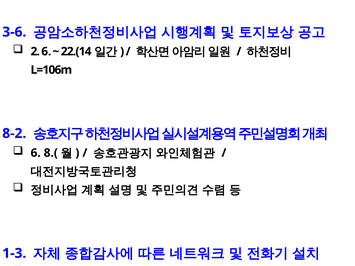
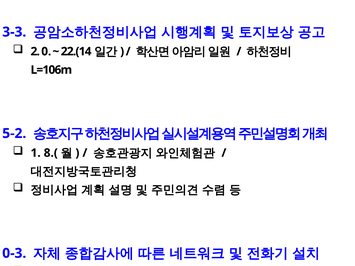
3-6: 3-6 -> 3-3
2 6: 6 -> 0
8-2: 8-2 -> 5-2
6 at (36, 153): 6 -> 1
1-3: 1-3 -> 0-3
